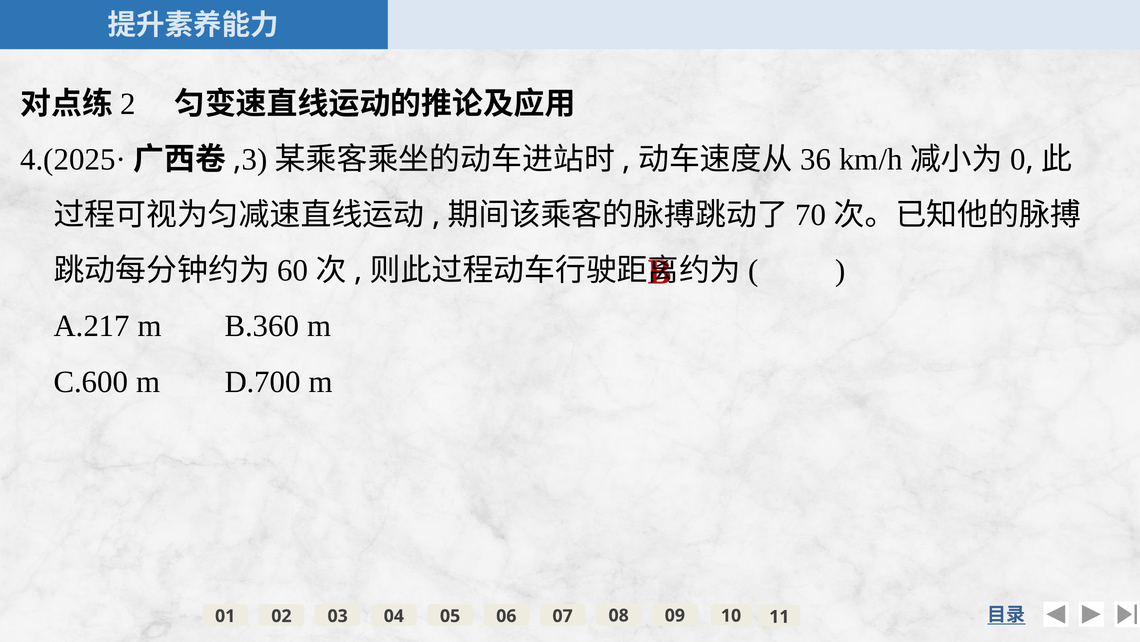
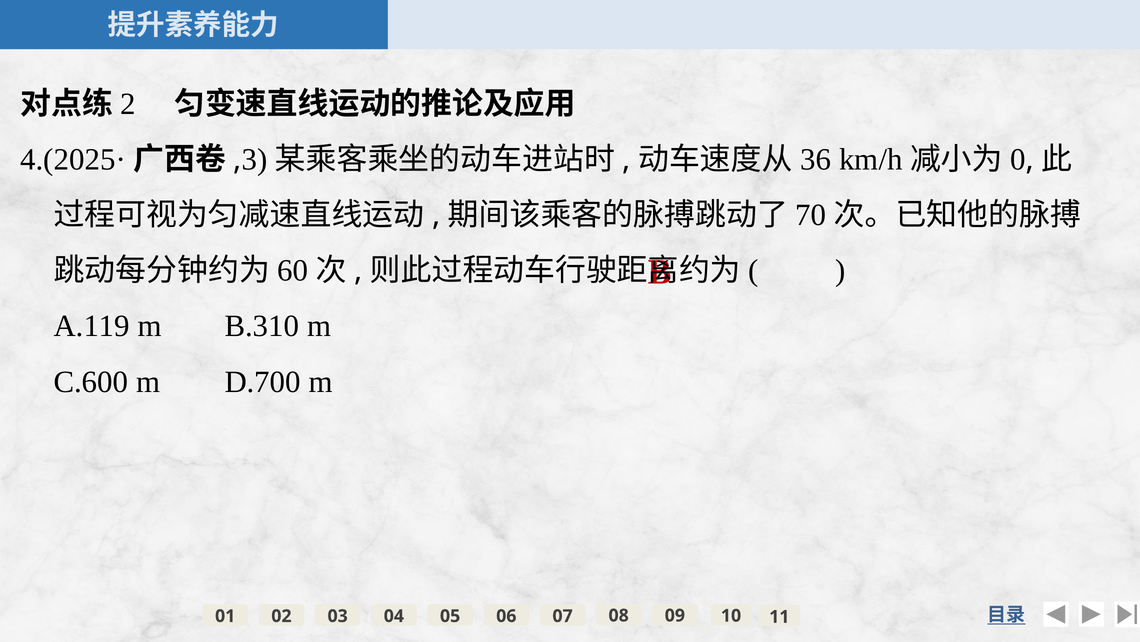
A.217: A.217 -> A.119
B.360: B.360 -> B.310
